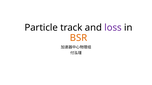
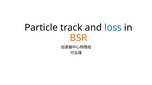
loss colour: purple -> blue
